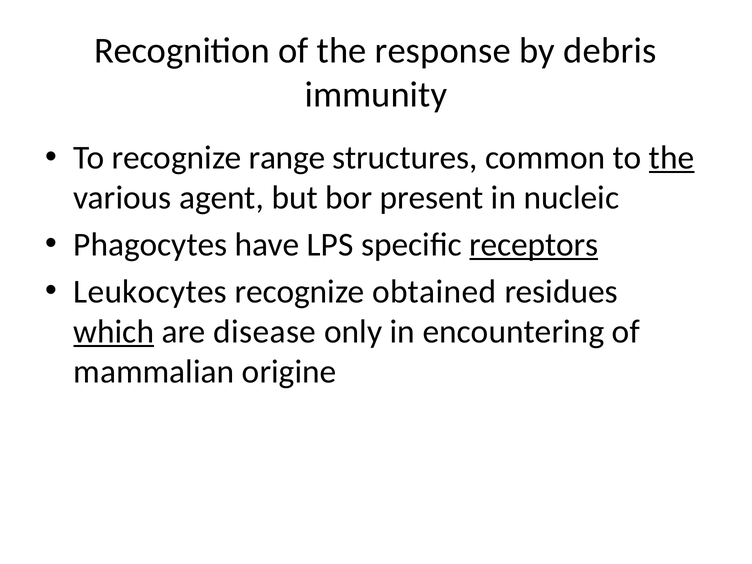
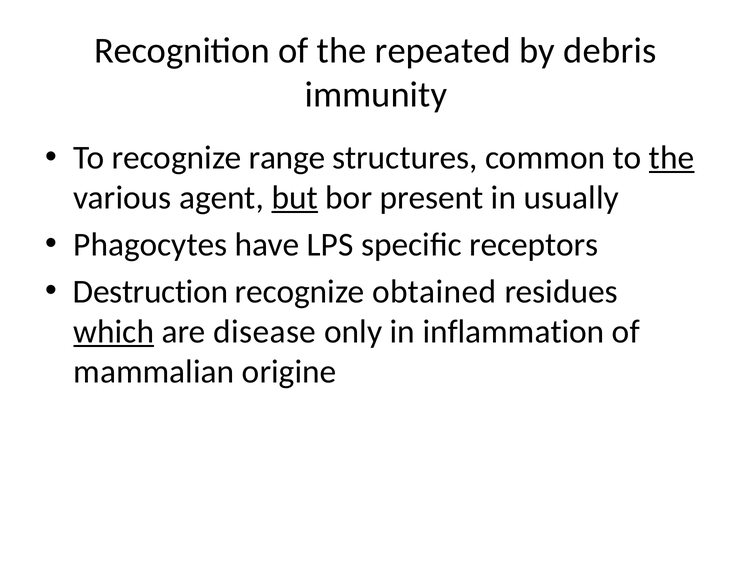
response: response -> repeated
but underline: none -> present
nucleic: nucleic -> usually
receptors underline: present -> none
Leukocytes: Leukocytes -> Destruction
encountering: encountering -> inflammation
